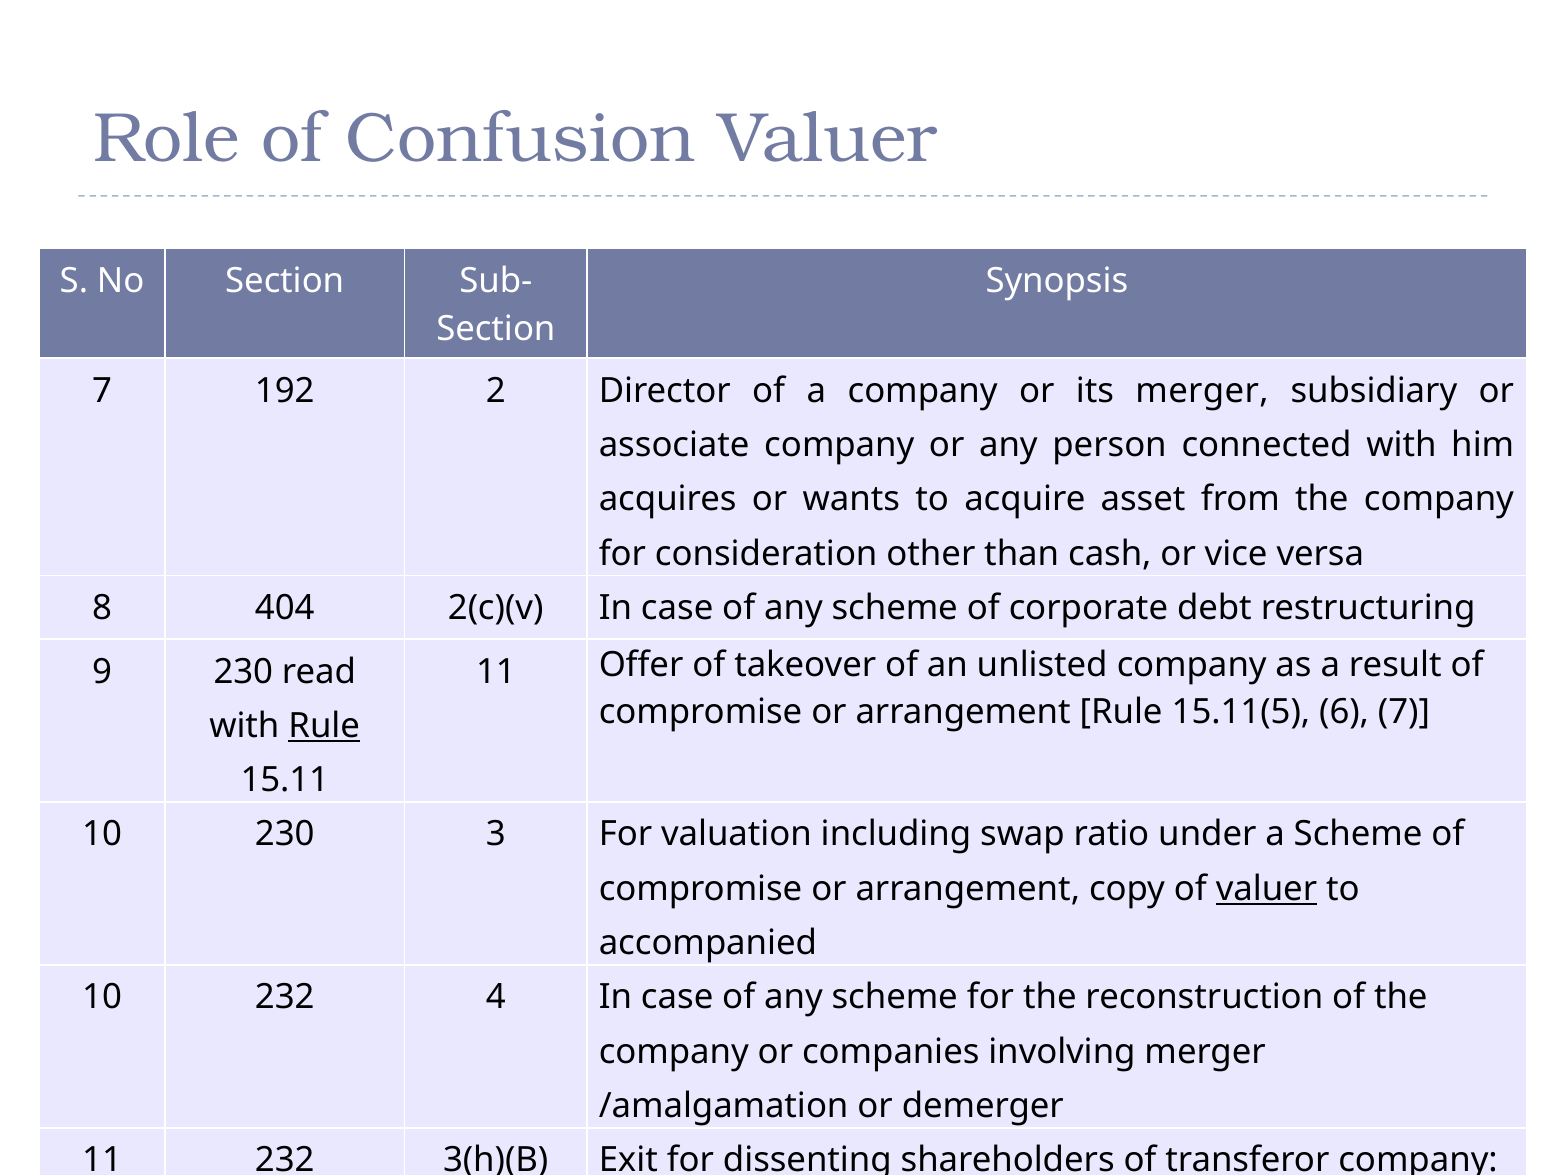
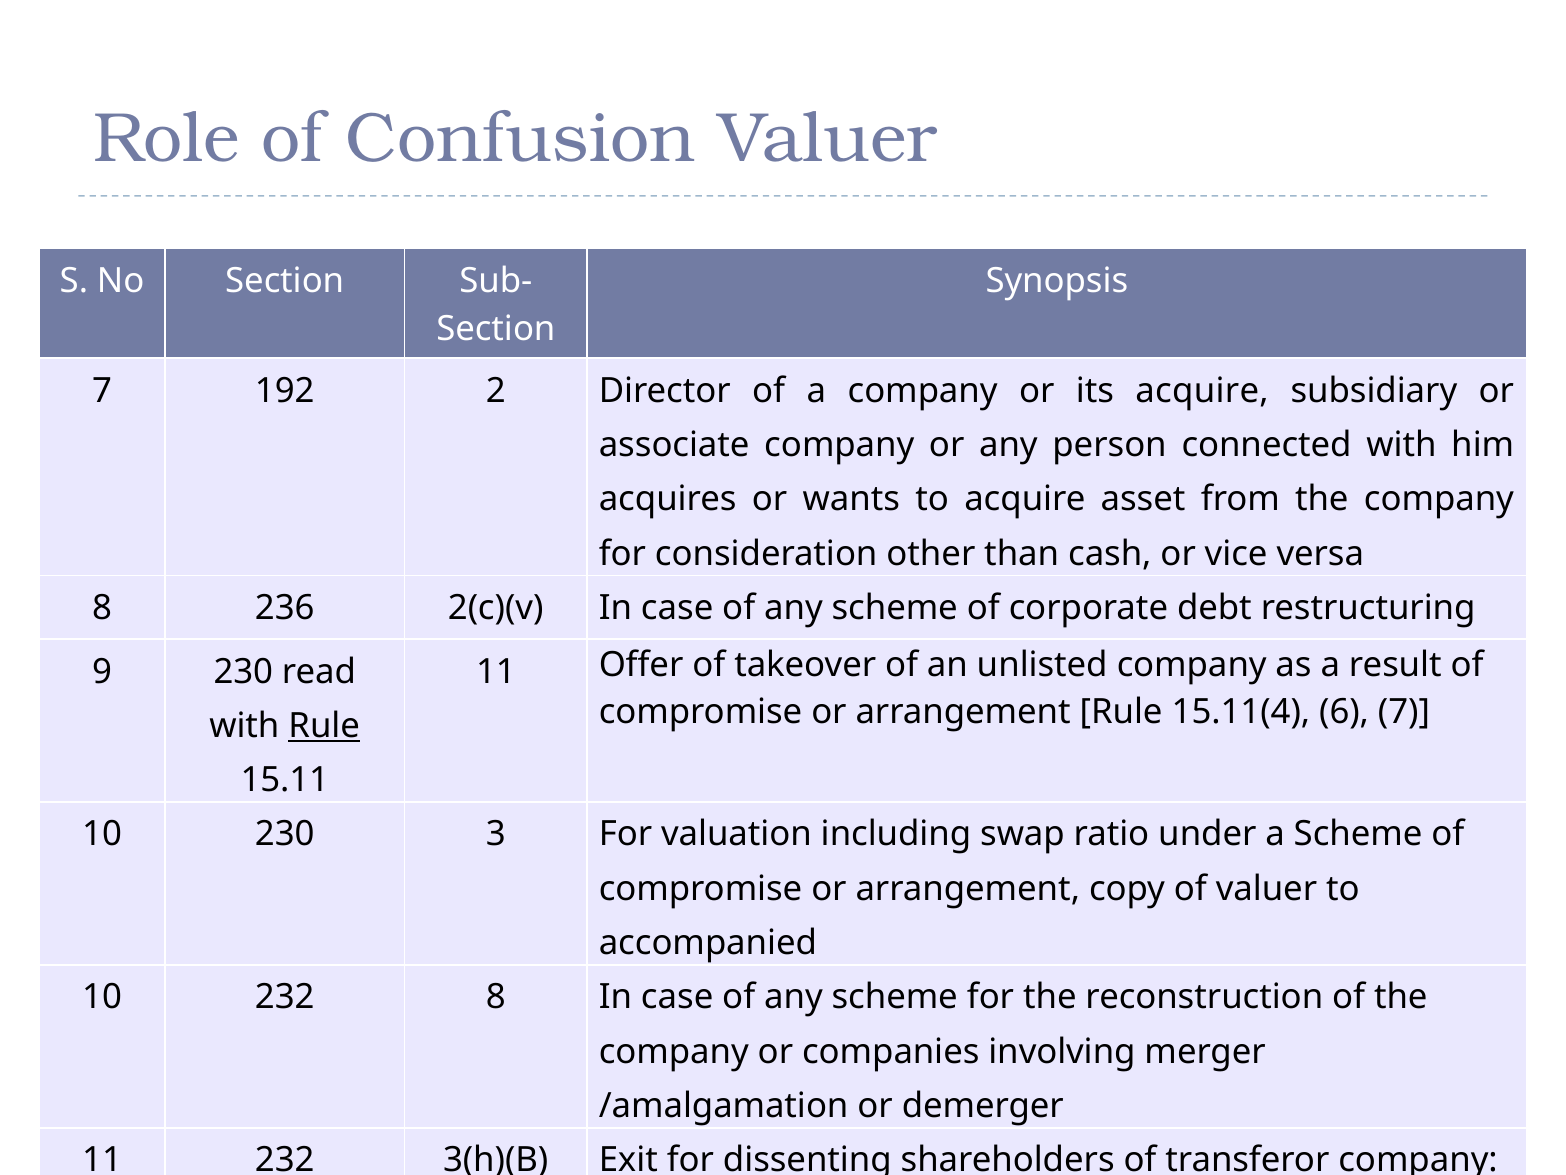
its merger: merger -> acquire
8 404: 404 -> 236
15.11(5: 15.11(5 -> 15.11(4
valuer at (1266, 888) underline: present -> none
232 4: 4 -> 8
